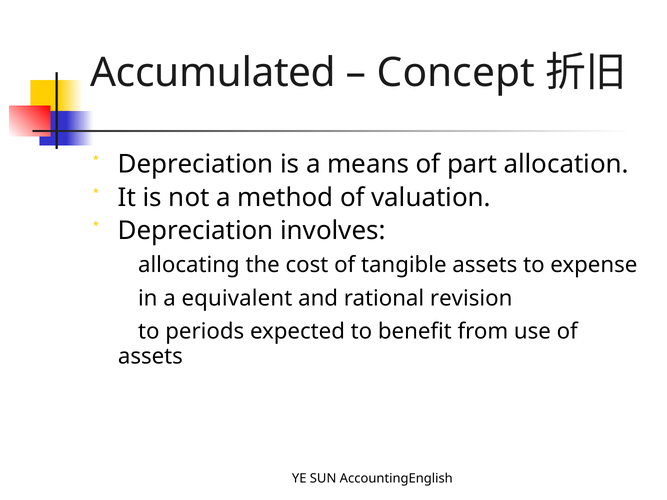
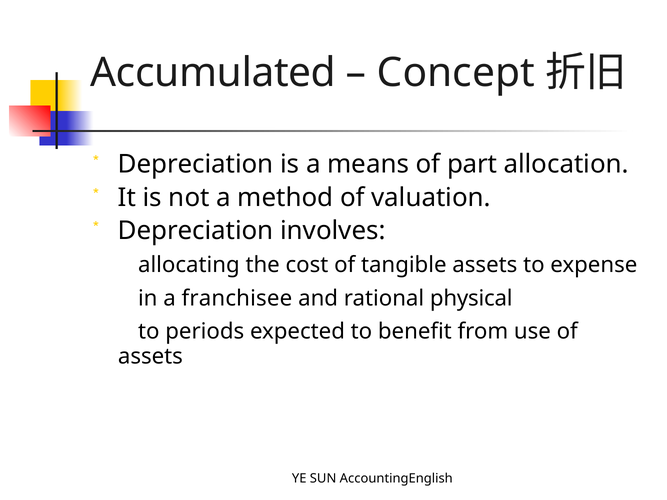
equivalent: equivalent -> franchisee
revision: revision -> physical
